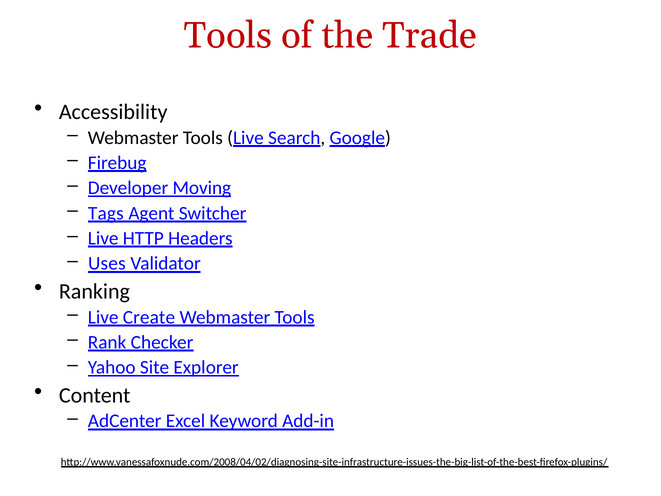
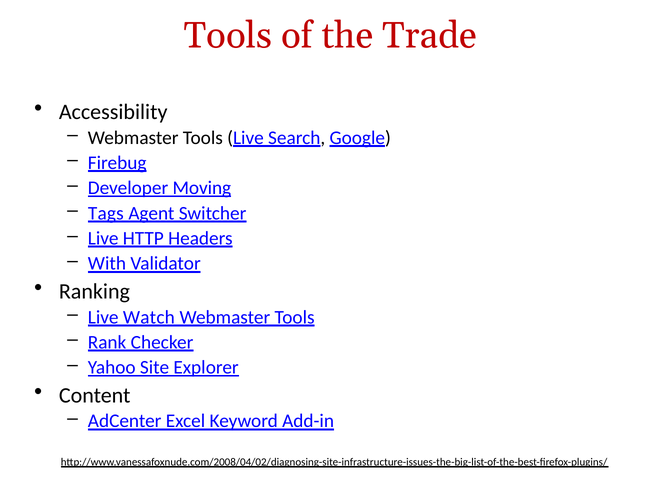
Uses: Uses -> With
Create: Create -> Watch
